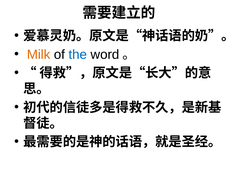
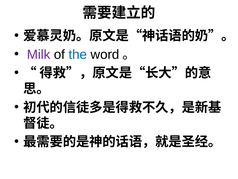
Milk colour: orange -> purple
